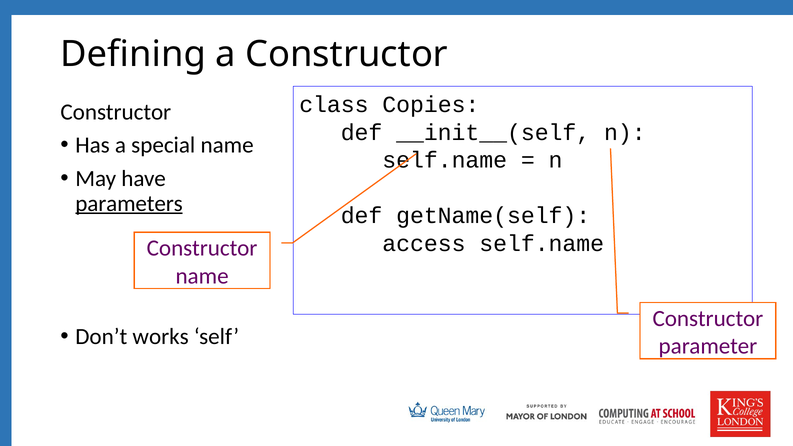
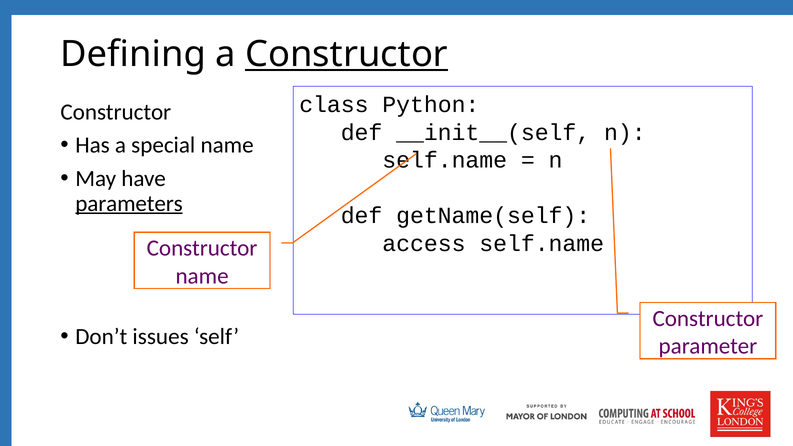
Constructor at (347, 54) underline: none -> present
Copies: Copies -> Python
works: works -> issues
